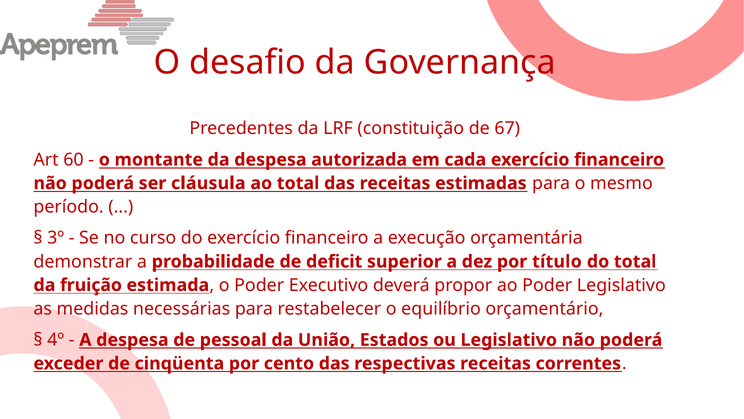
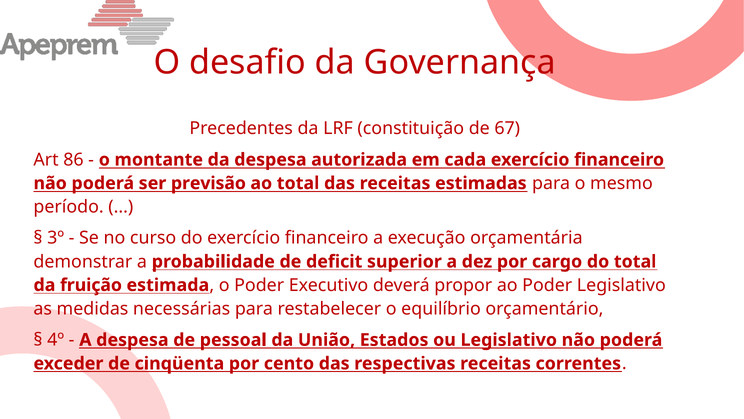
60: 60 -> 86
cláusula: cláusula -> previsão
título: título -> cargo
